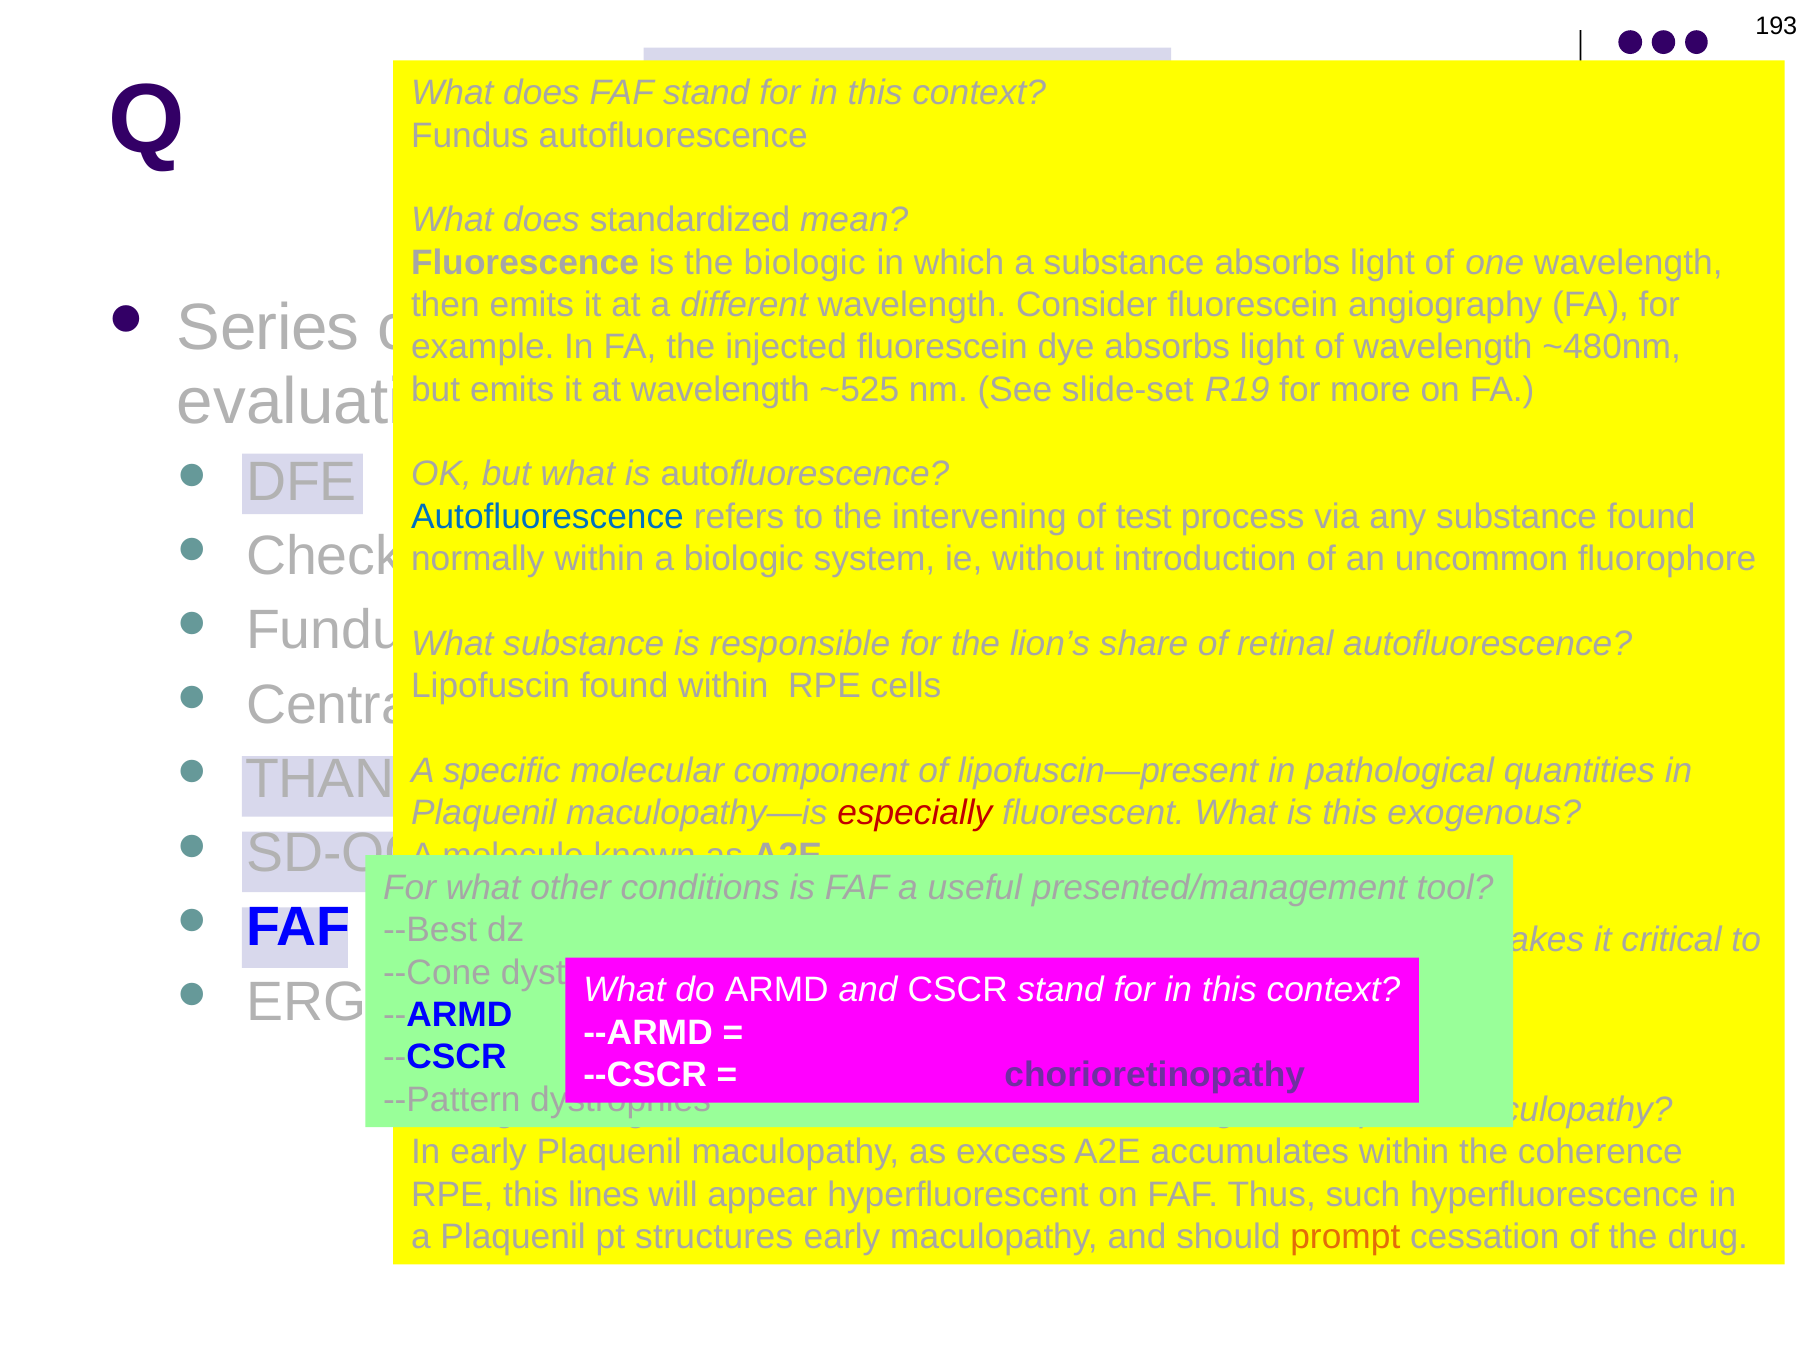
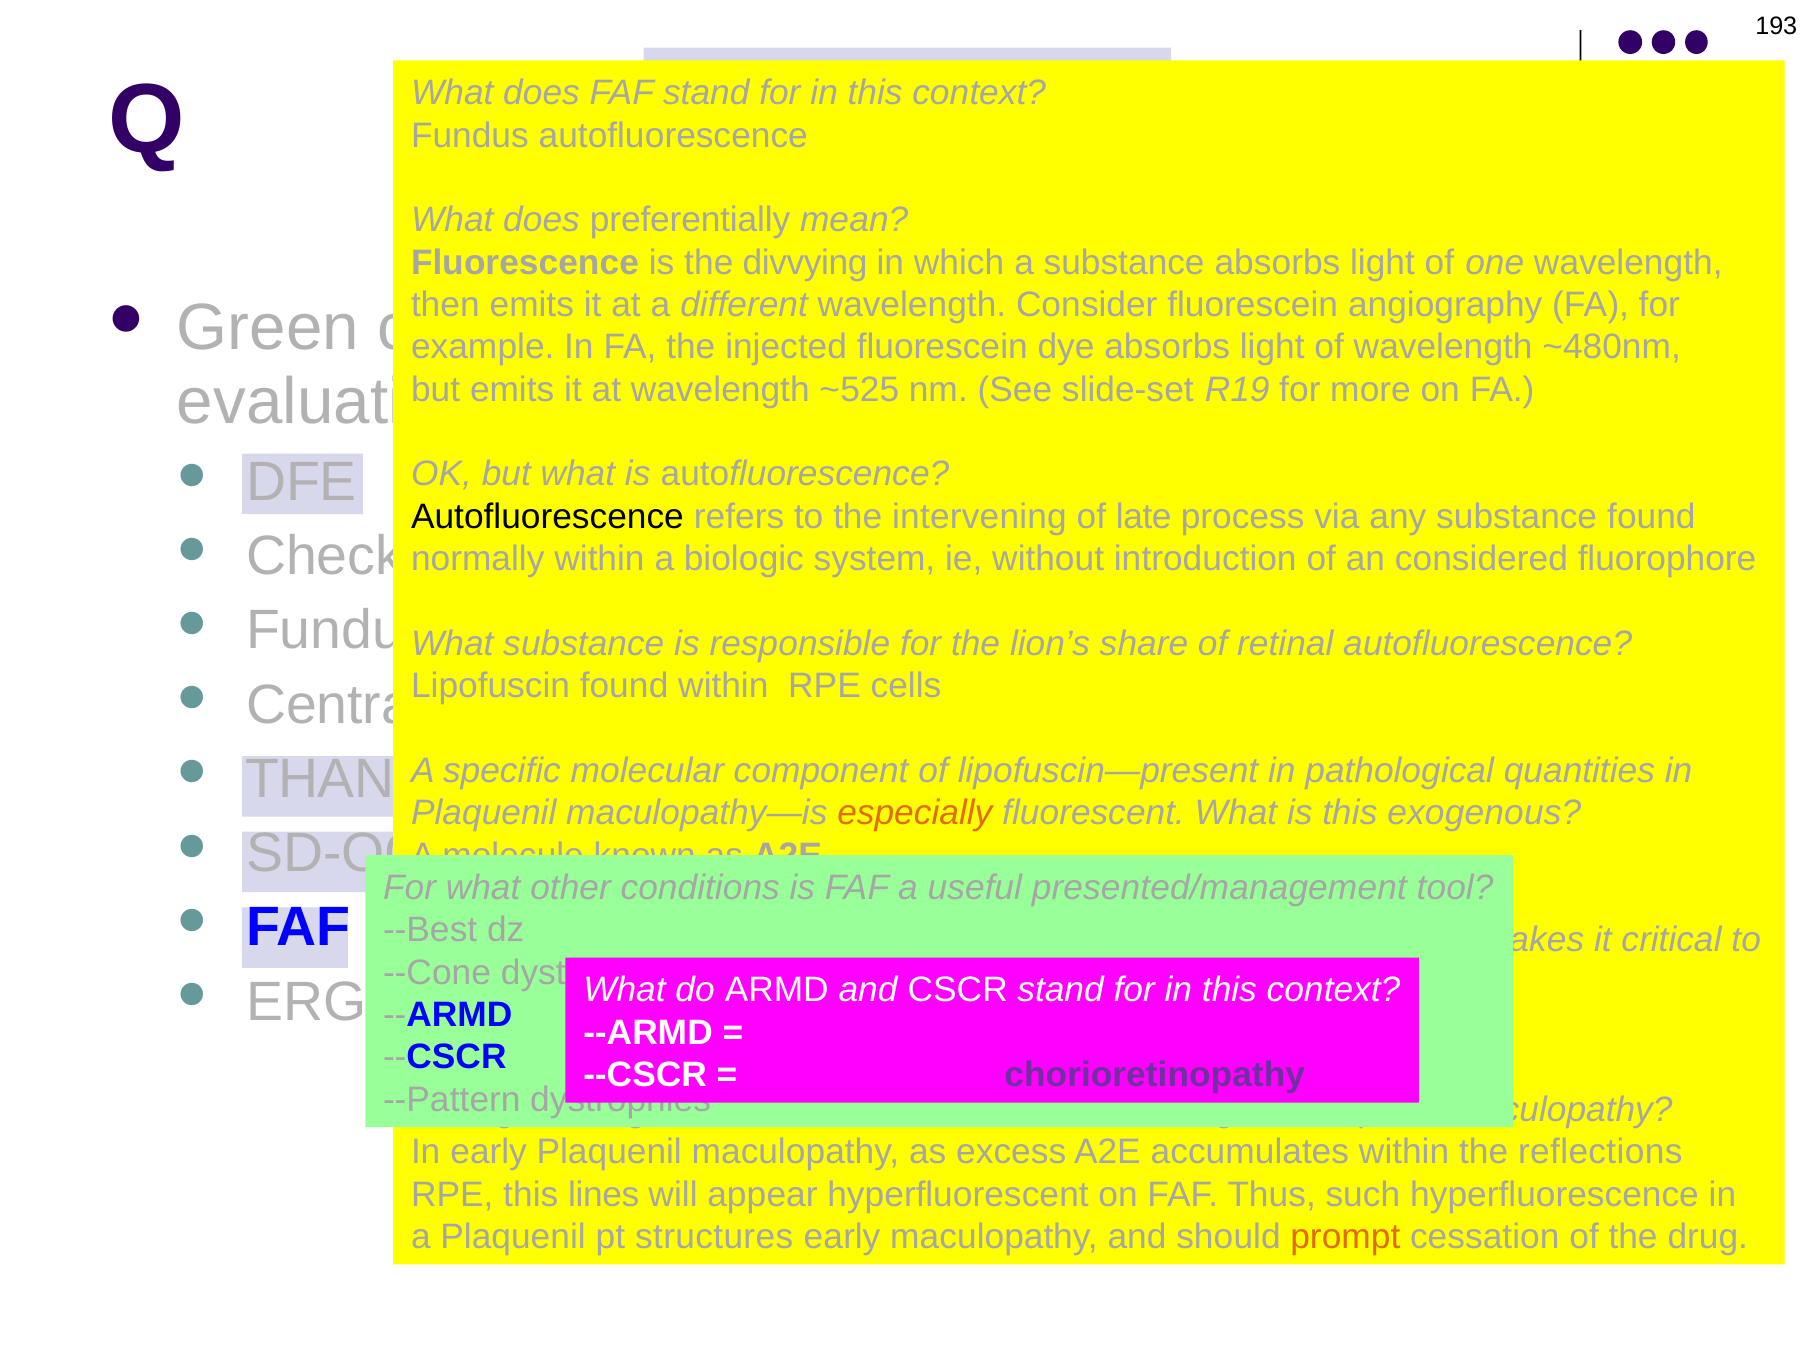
standardized: standardized -> preferentially
the biologic: biologic -> divvying
Series: Series -> Green
Autofluorescence at (547, 517) colour: blue -> black
test: test -> late
uncommon: uncommon -> considered
especially colour: red -> orange
coherence: coherence -> reflections
